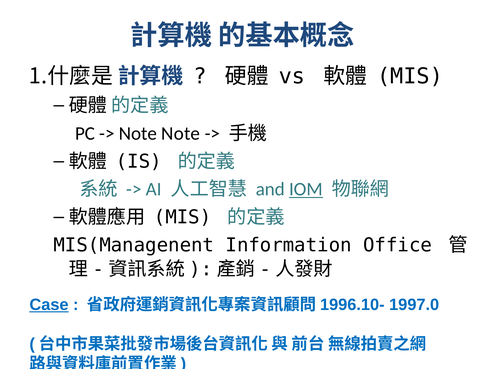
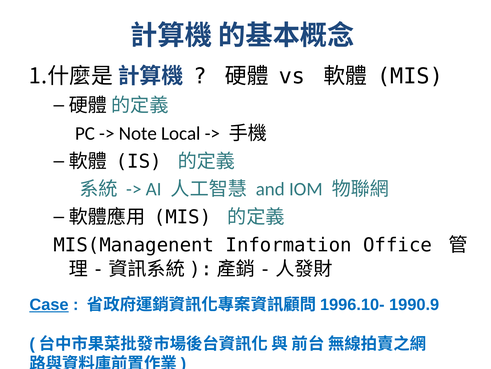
Note Note: Note -> Local
IOM underline: present -> none
1997.0: 1997.0 -> 1990.9
